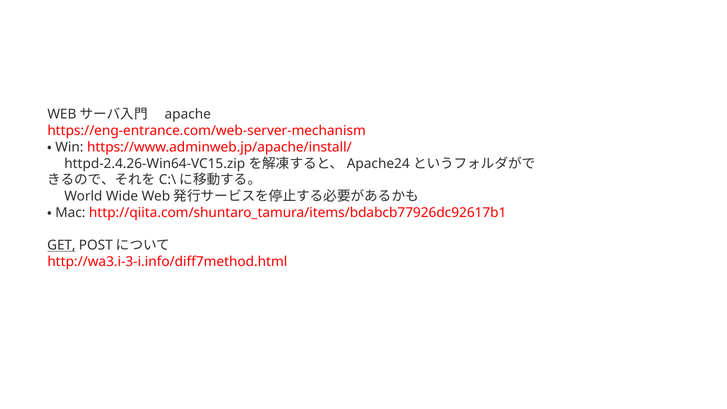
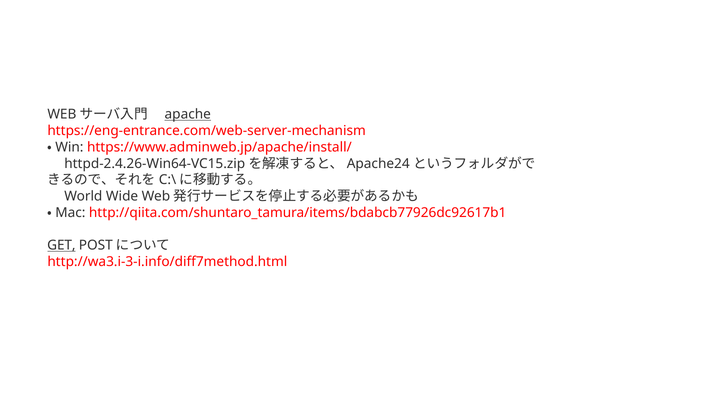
apache underline: none -> present
